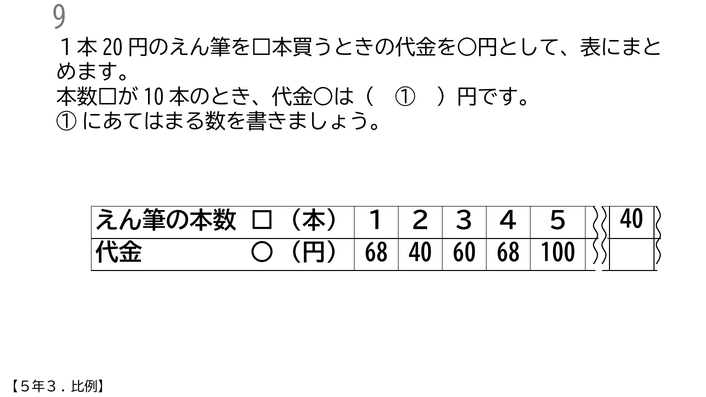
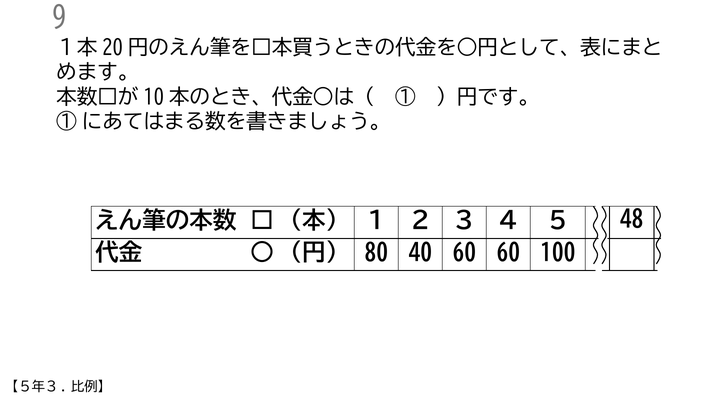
５ 40: 40 -> 48
68 at (376, 253): 68 -> 80
60 68: 68 -> 60
